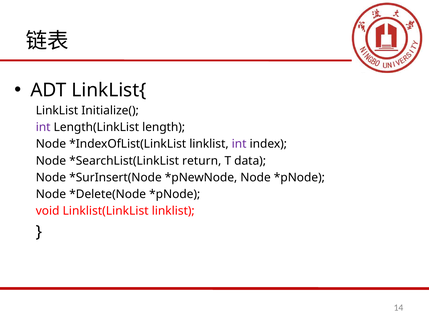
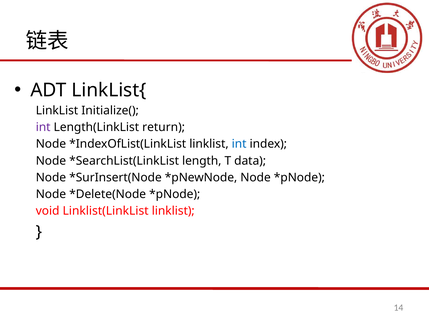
length: length -> return
int at (239, 144) colour: purple -> blue
return: return -> length
